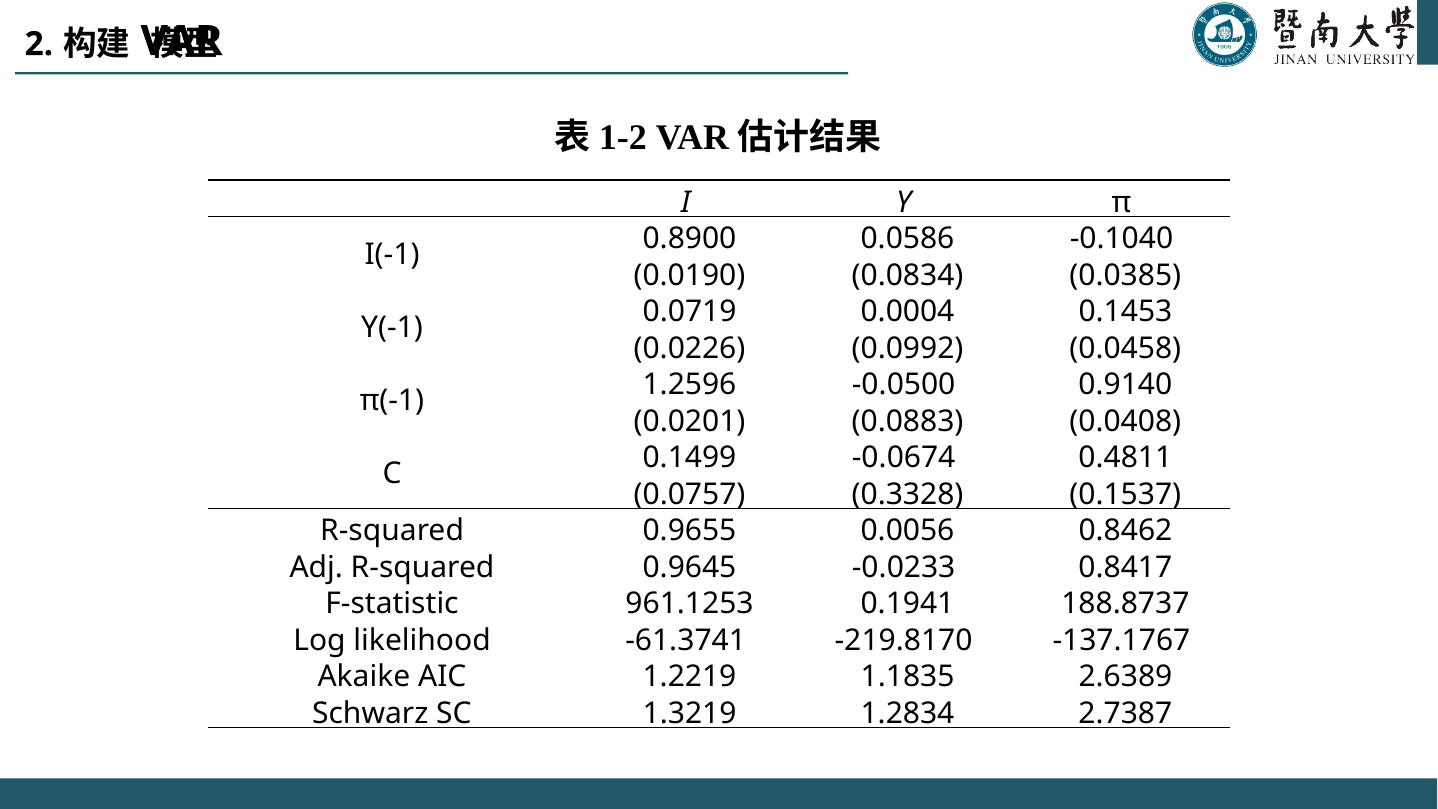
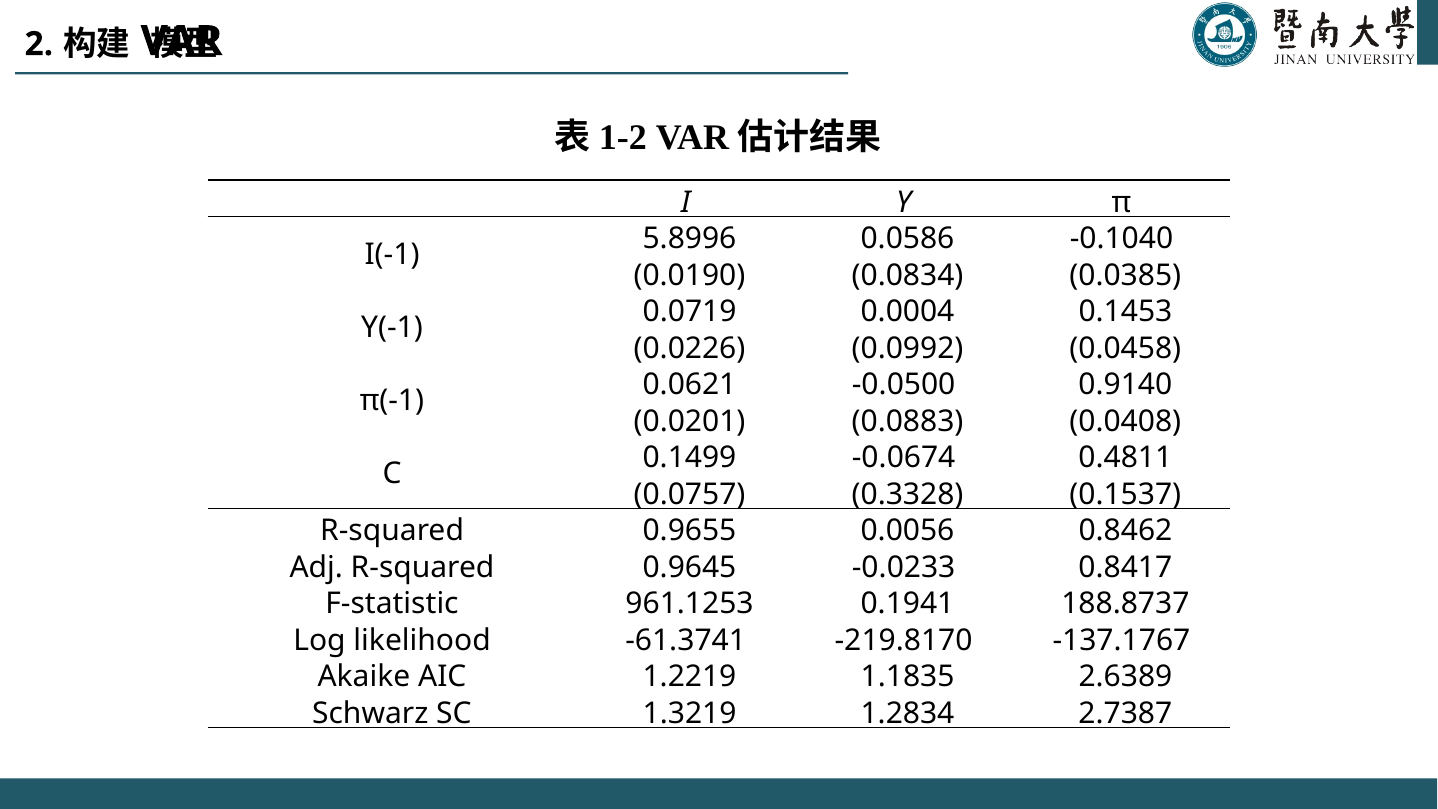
0.8900: 0.8900 -> 5.8996
1.2596: 1.2596 -> 0.0621
